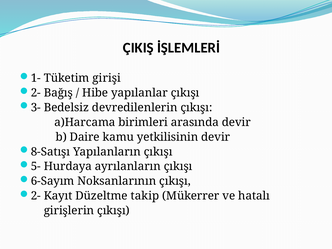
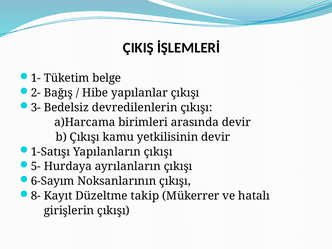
girişi: girişi -> belge
b Daire: Daire -> Çıkışı
8-Satışı: 8-Satışı -> 1-Satışı
2- at (36, 196): 2- -> 8-
